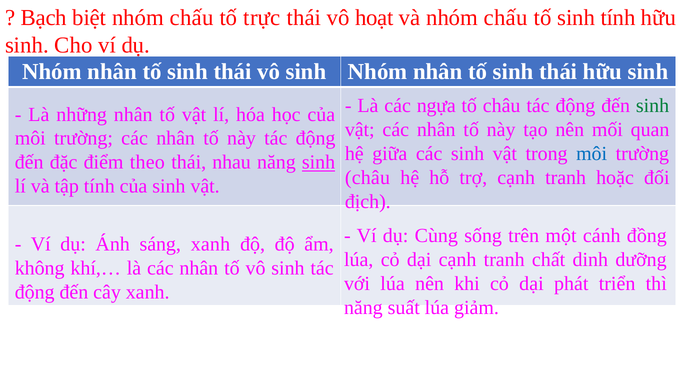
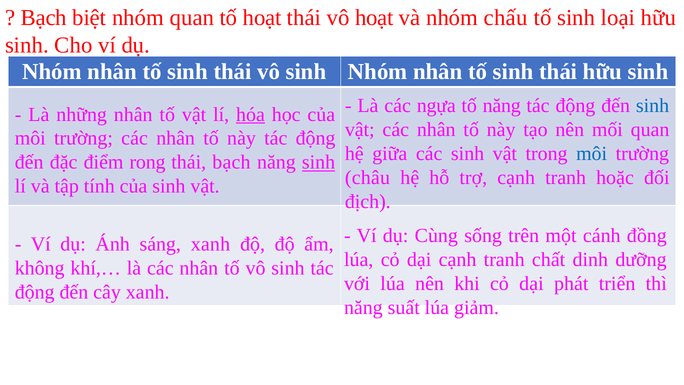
biệt nhóm chấu: chấu -> quan
tố trực: trực -> hoạt
sinh tính: tính -> loại
tố châu: châu -> năng
sinh at (653, 106) colour: green -> blue
hóa underline: none -> present
theo: theo -> rong
thái nhau: nhau -> bạch
